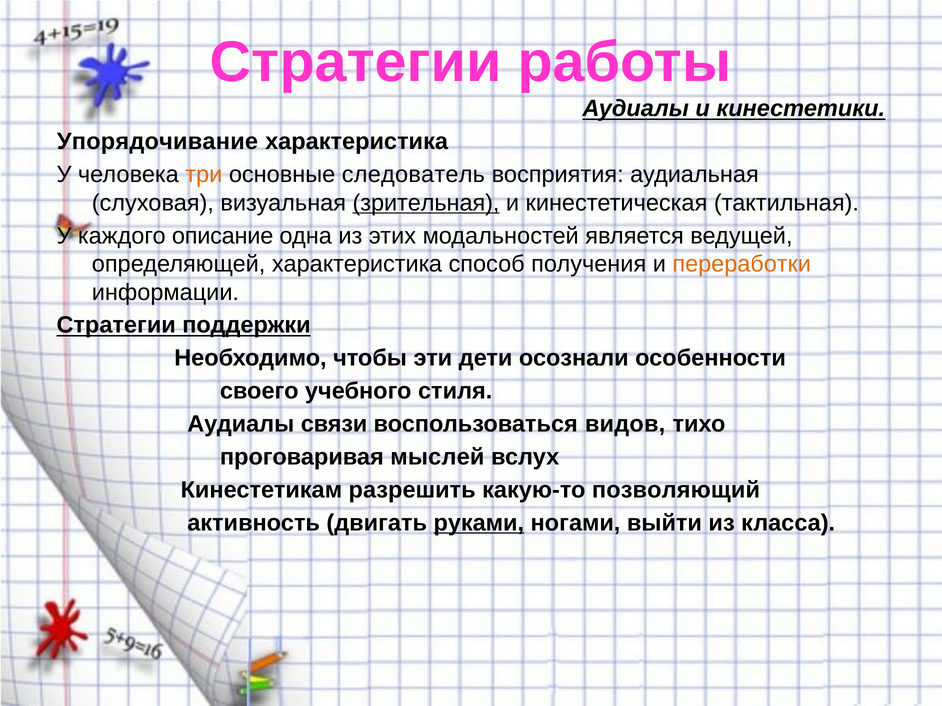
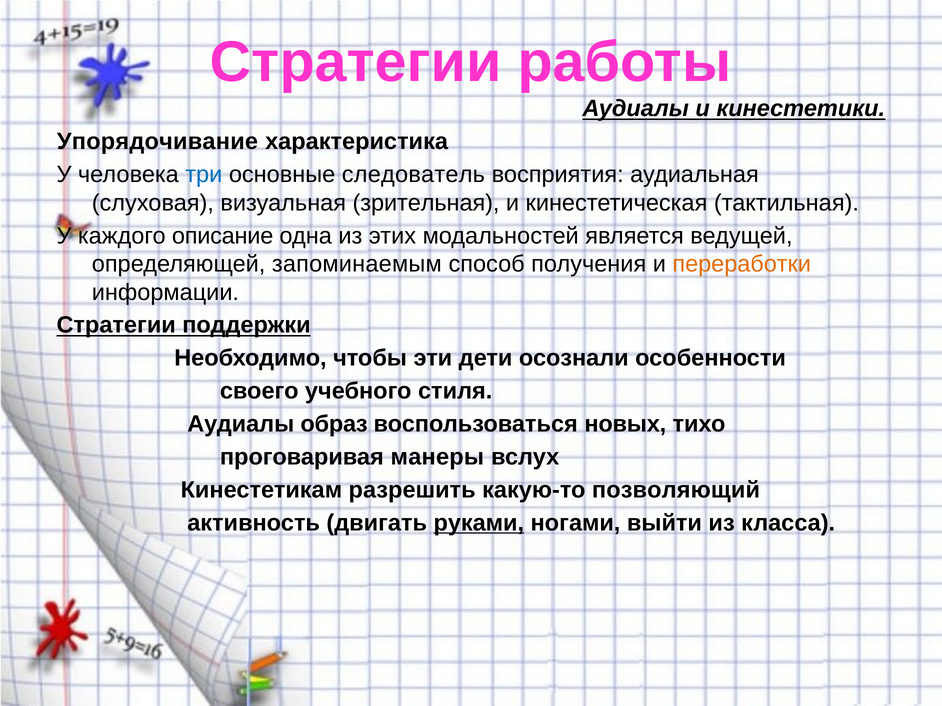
три colour: orange -> blue
зрительная underline: present -> none
определяющей характеристика: характеристика -> запоминаемым
связи: связи -> образ
видов: видов -> новых
мыслей: мыслей -> манеры
